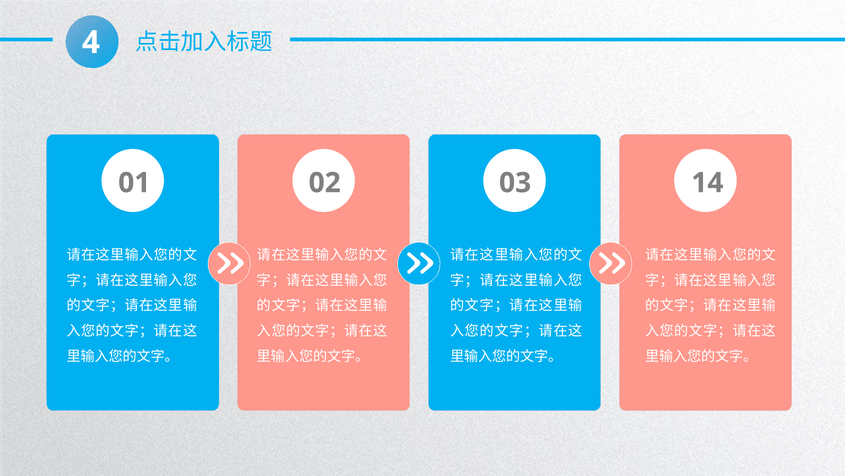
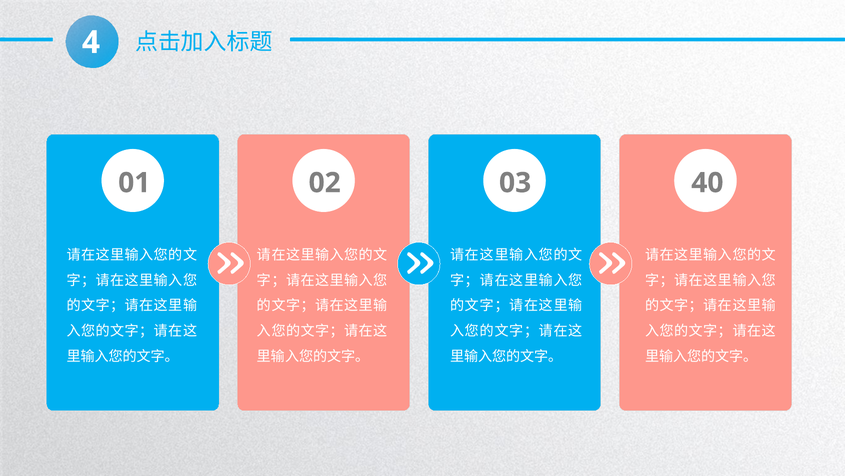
14: 14 -> 40
